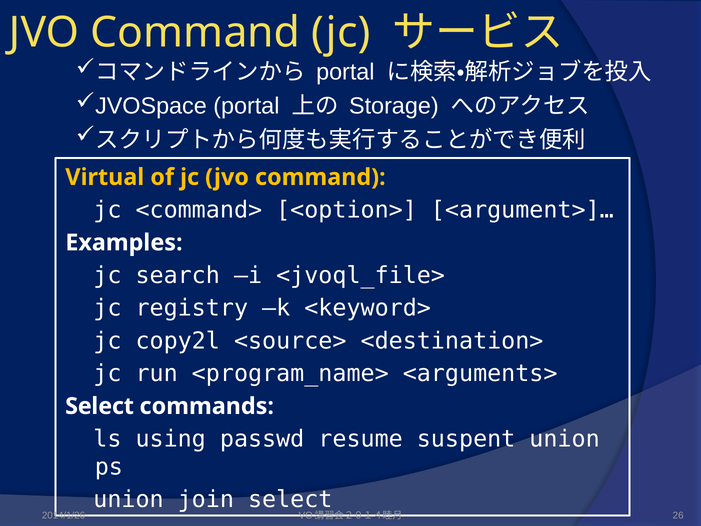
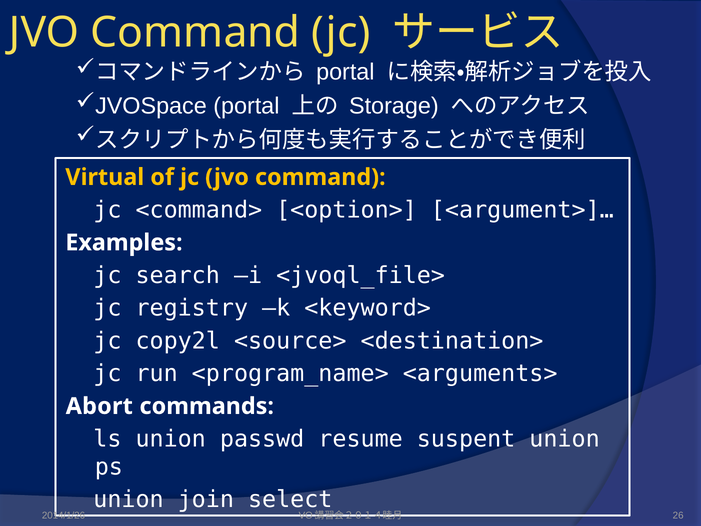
Select at (100, 406): Select -> Abort
ls using: using -> union
